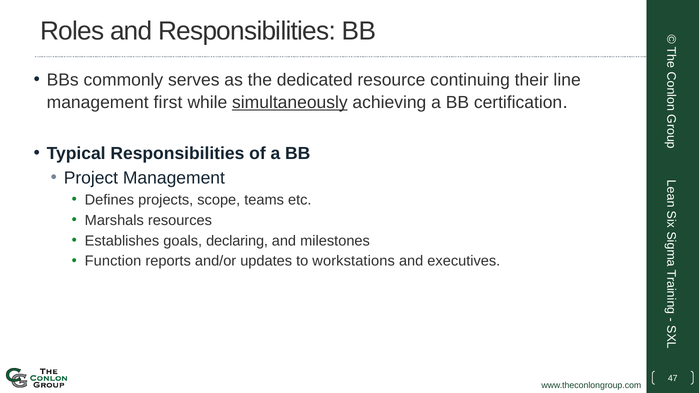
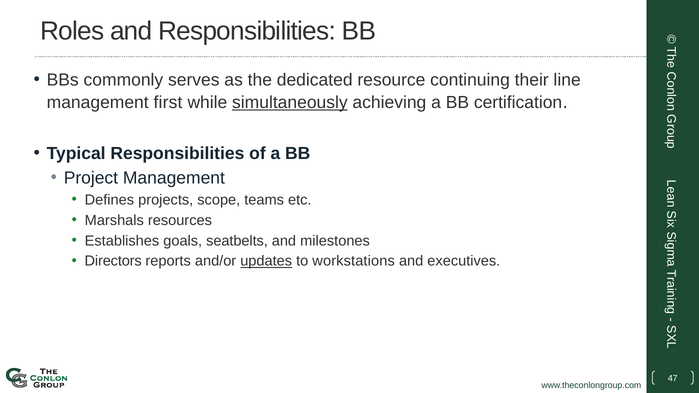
declaring: declaring -> seatbelts
Function: Function -> Directors
updates underline: none -> present
